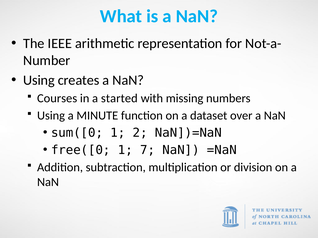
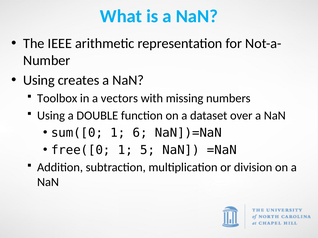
Courses: Courses -> Toolbox
started: started -> vectors
MINUTE: MINUTE -> DOUBLE
2: 2 -> 6
7: 7 -> 5
